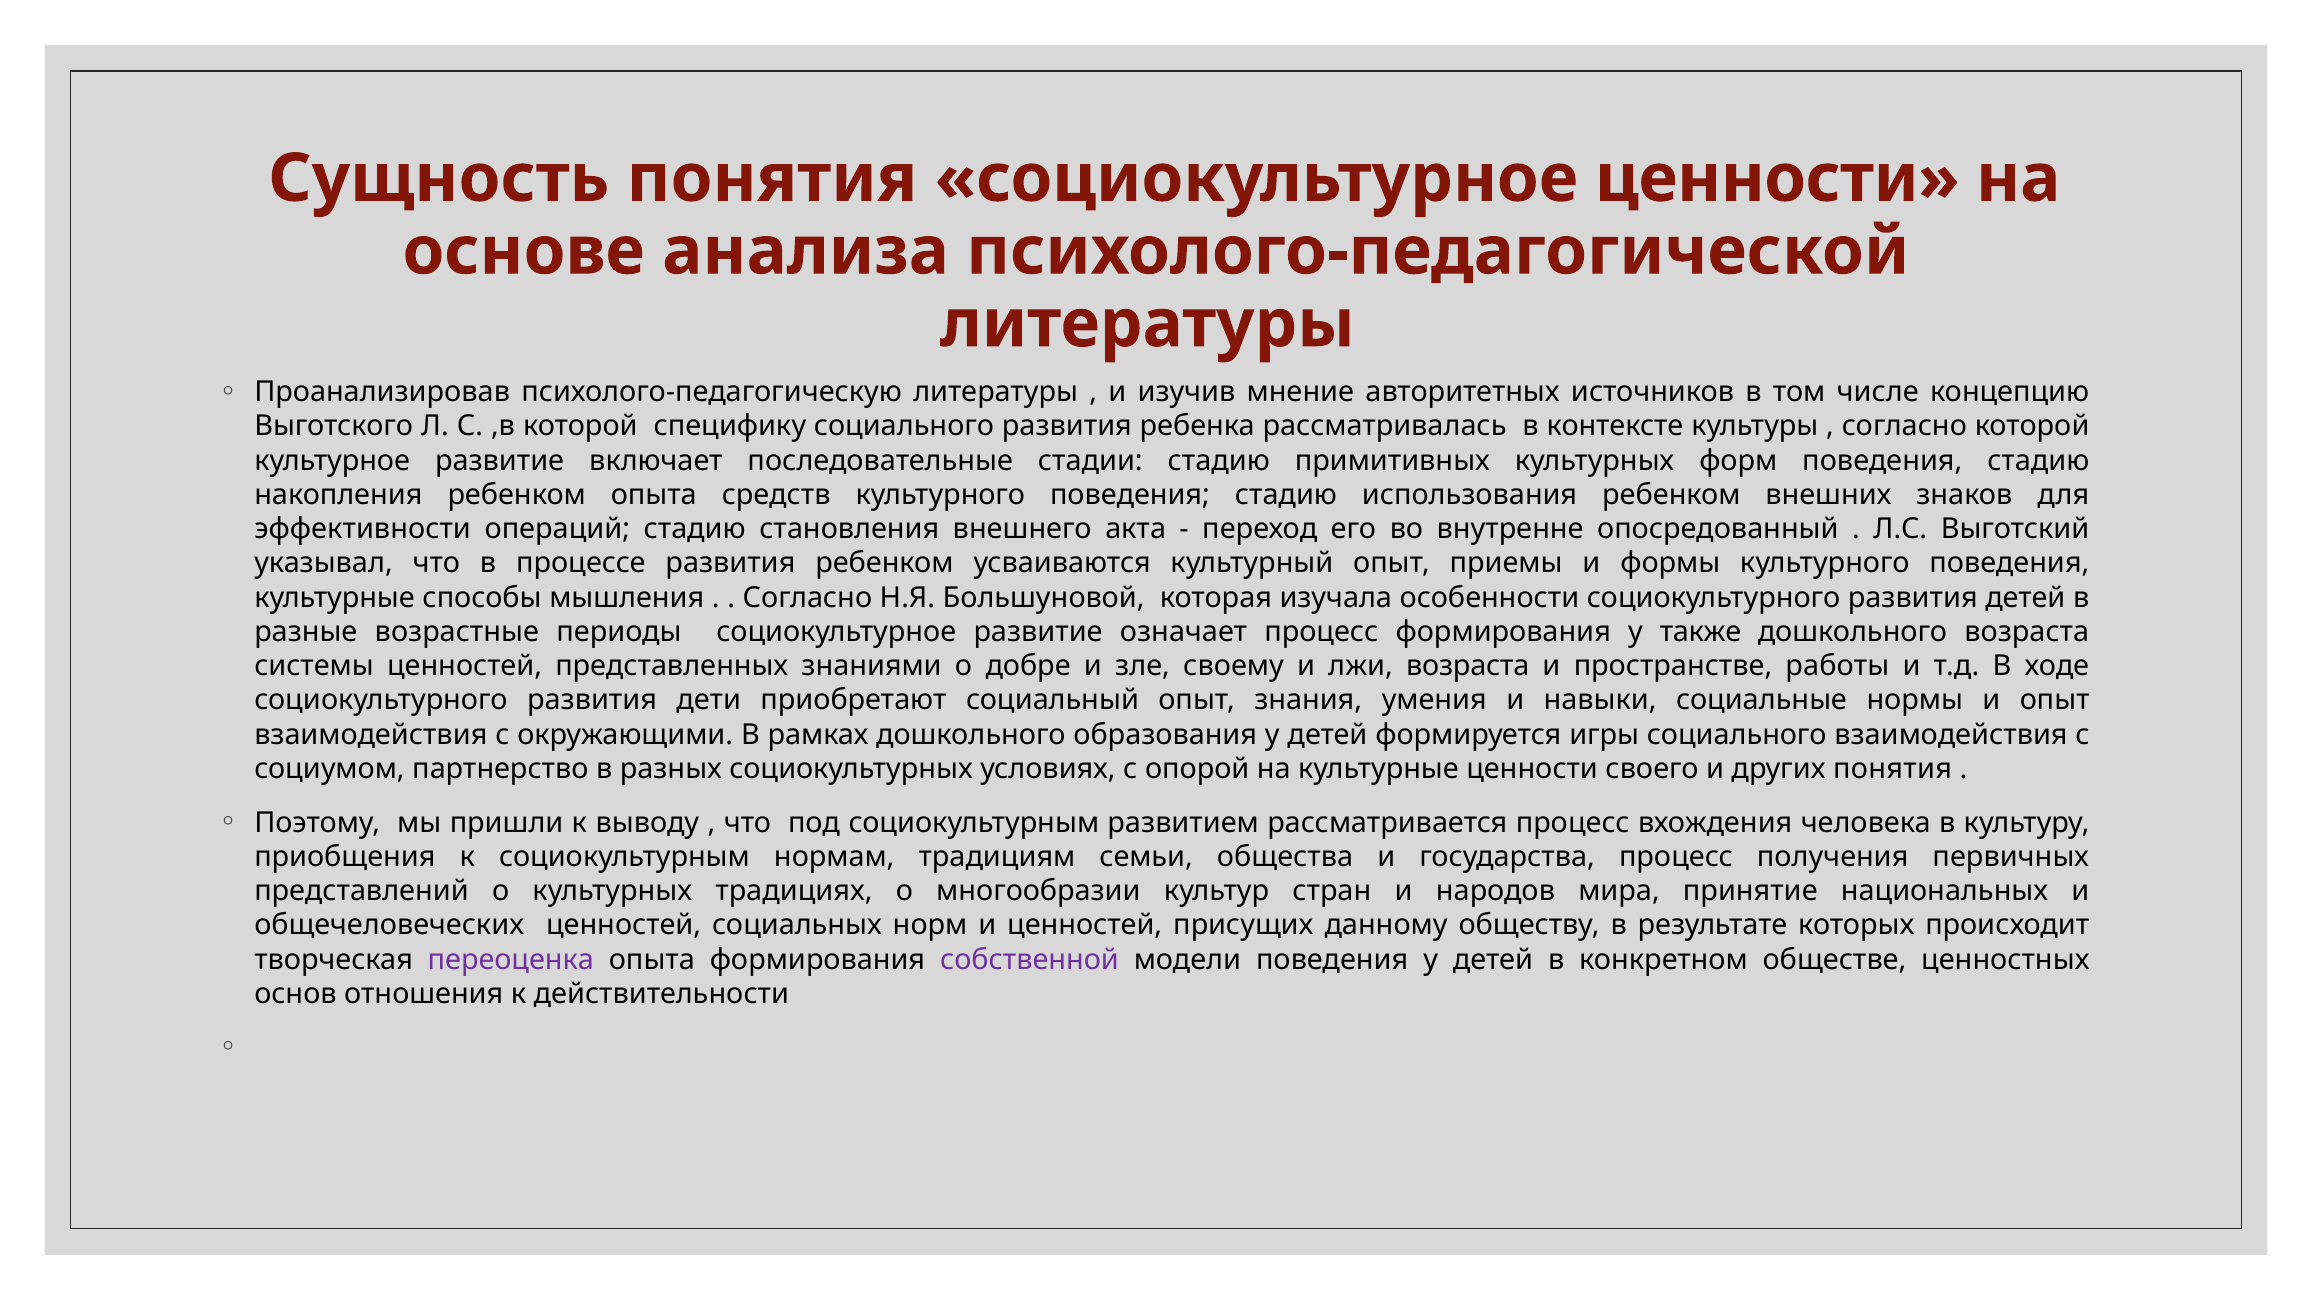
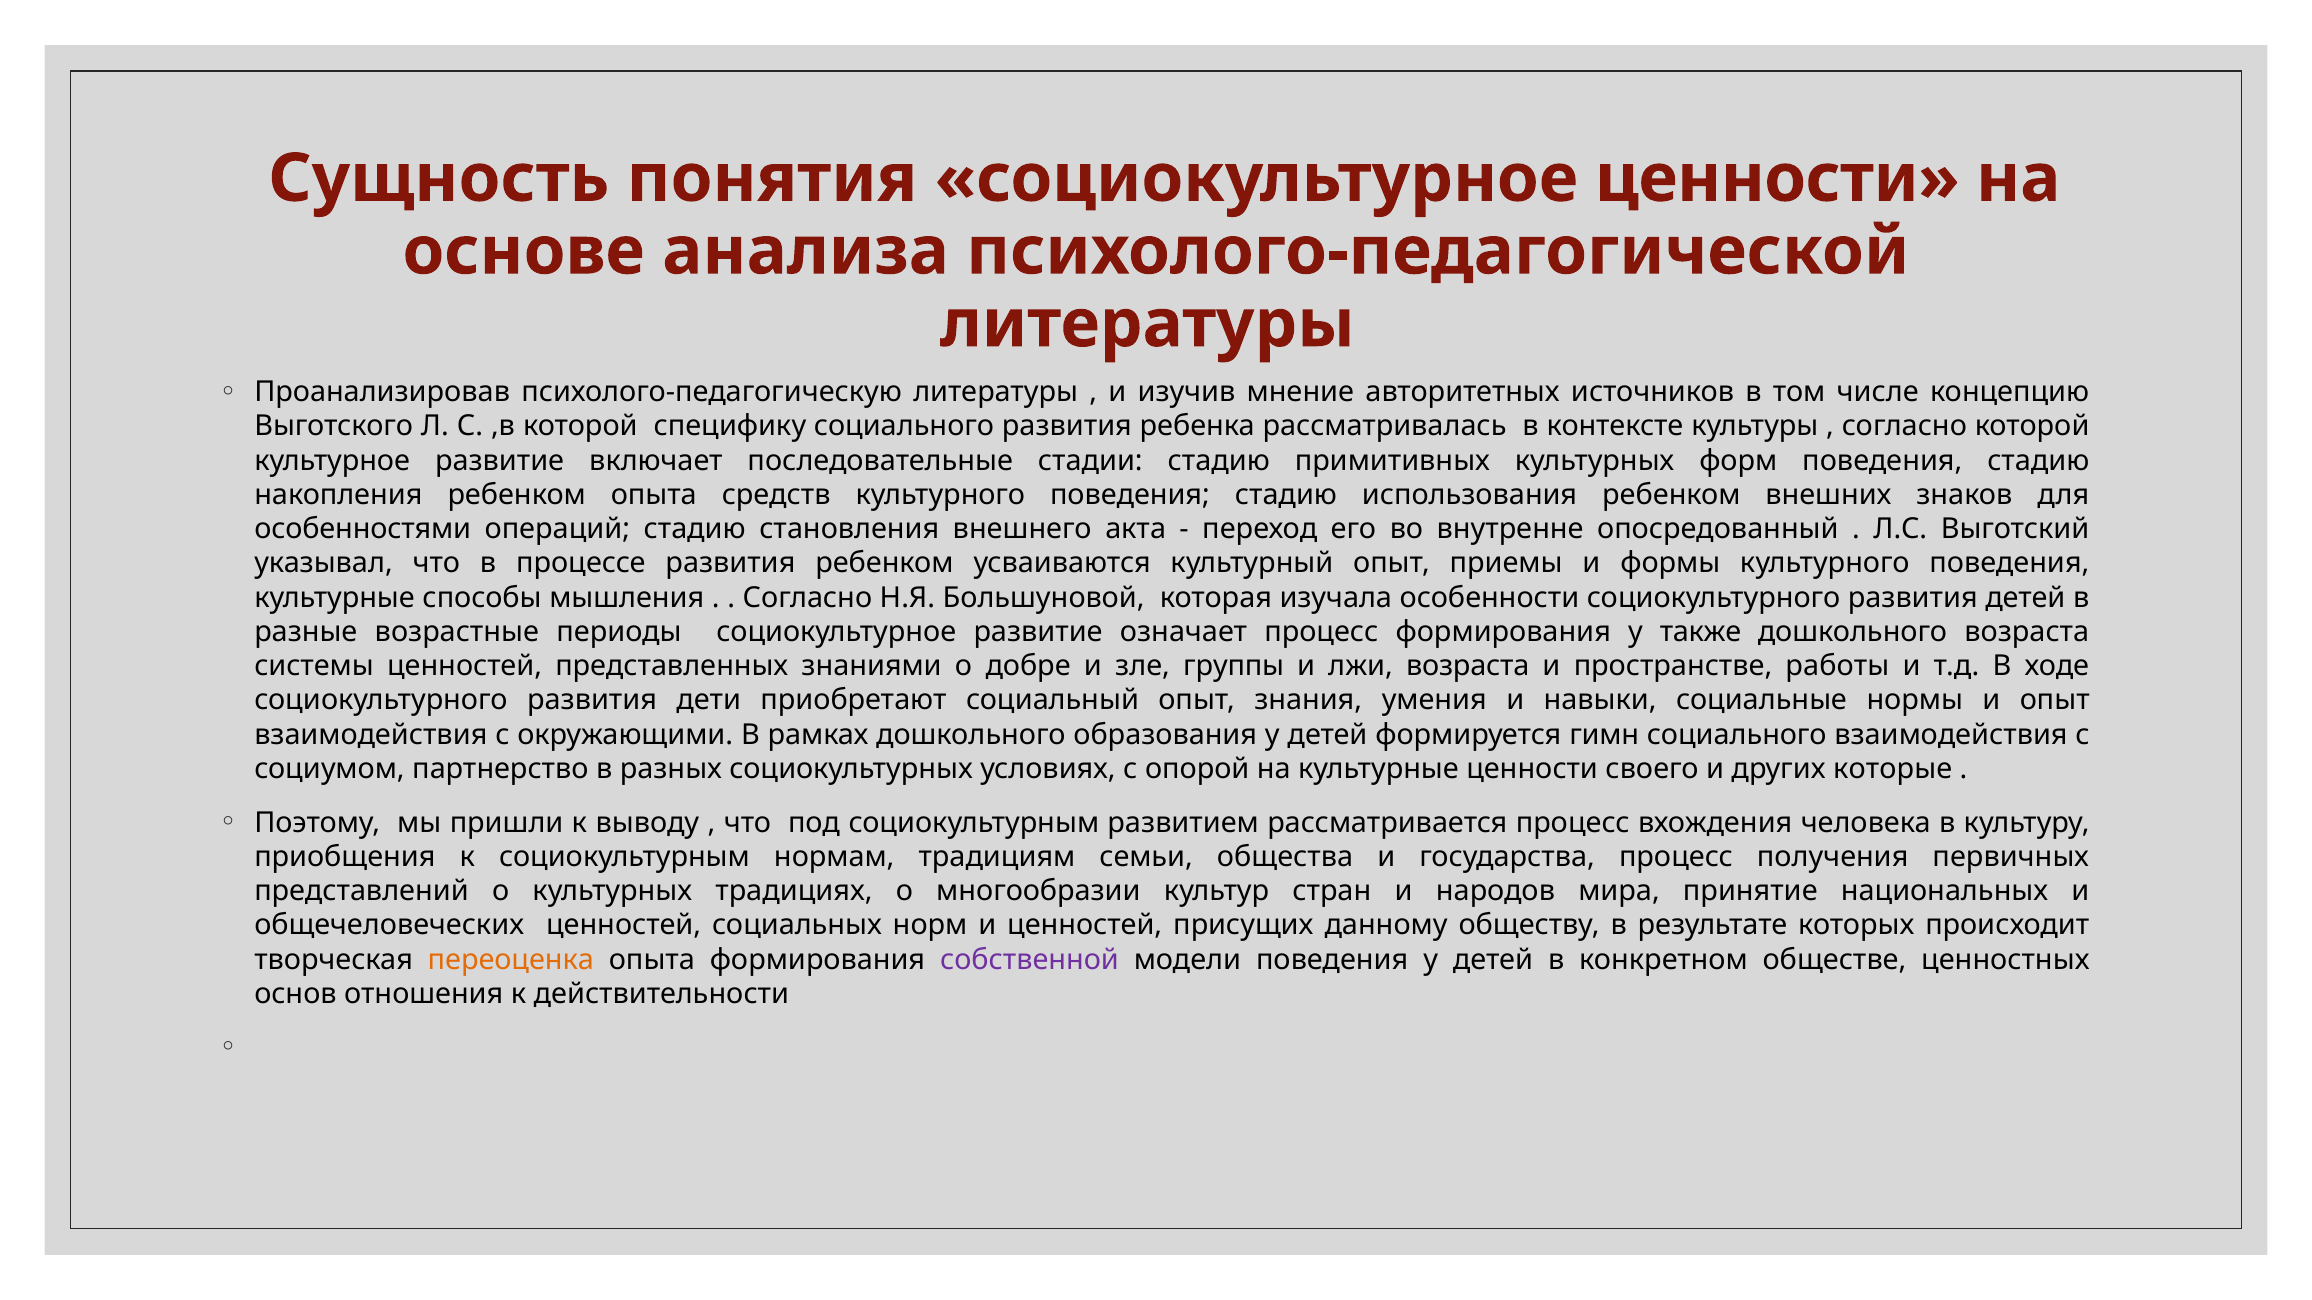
эффективности: эффективности -> особенностями
своему: своему -> группы
игры: игры -> гимн
других понятия: понятия -> которые
переоценка colour: purple -> orange
